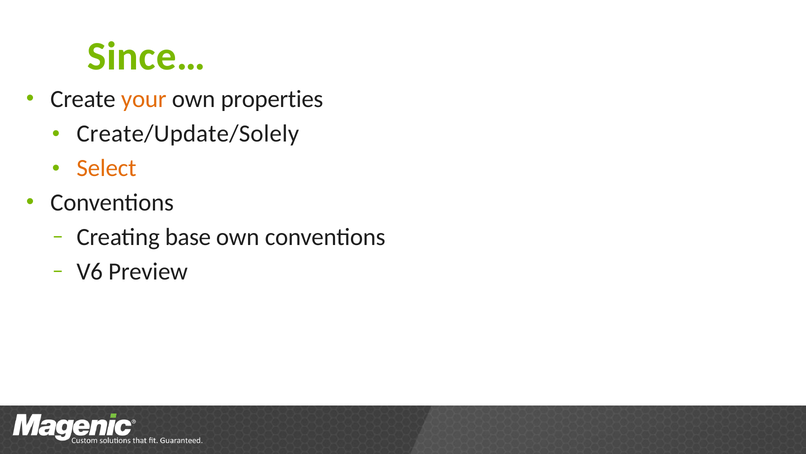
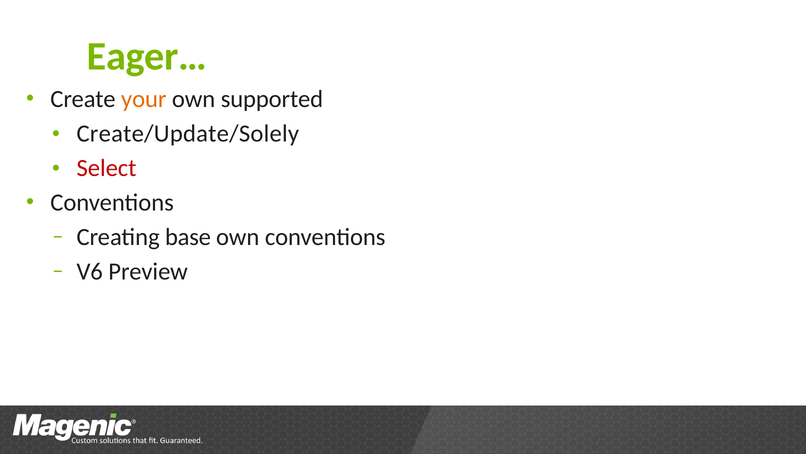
Since…: Since… -> Eager…
properties: properties -> supported
Select colour: orange -> red
